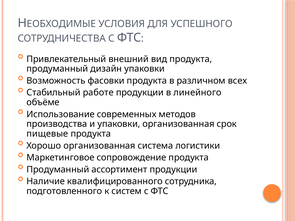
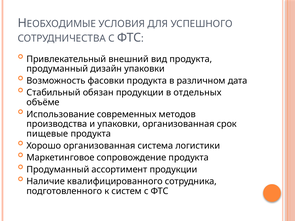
всех: всех -> дата
работе: работе -> обязан
линейного: линейного -> отдельных
